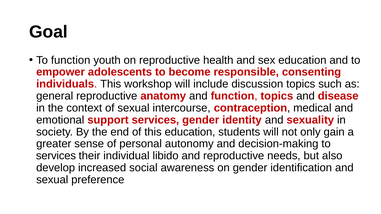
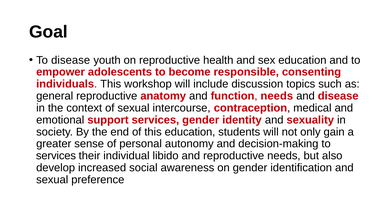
To function: function -> disease
function topics: topics -> needs
